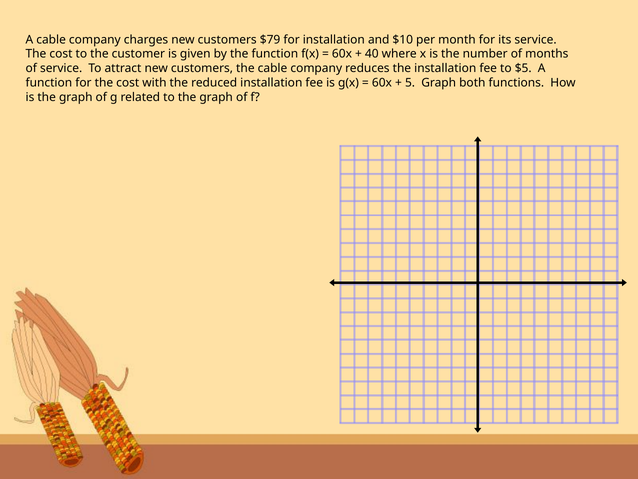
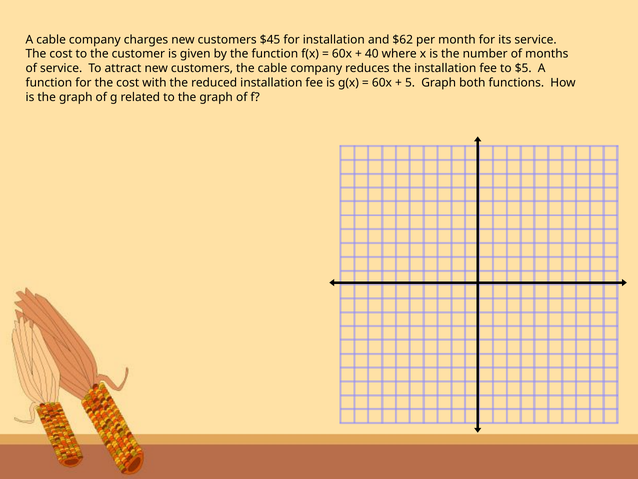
$79: $79 -> $45
$10: $10 -> $62
